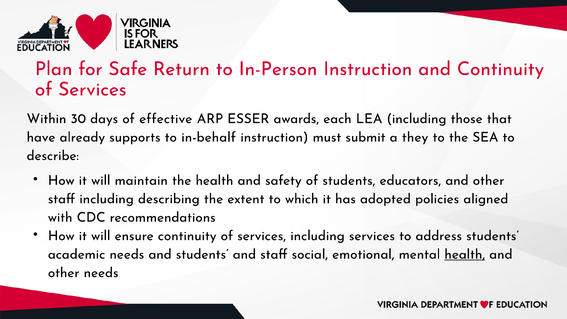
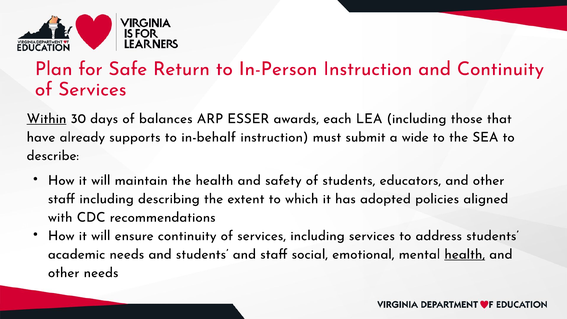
Within underline: none -> present
effective: effective -> balances
they: they -> wide
